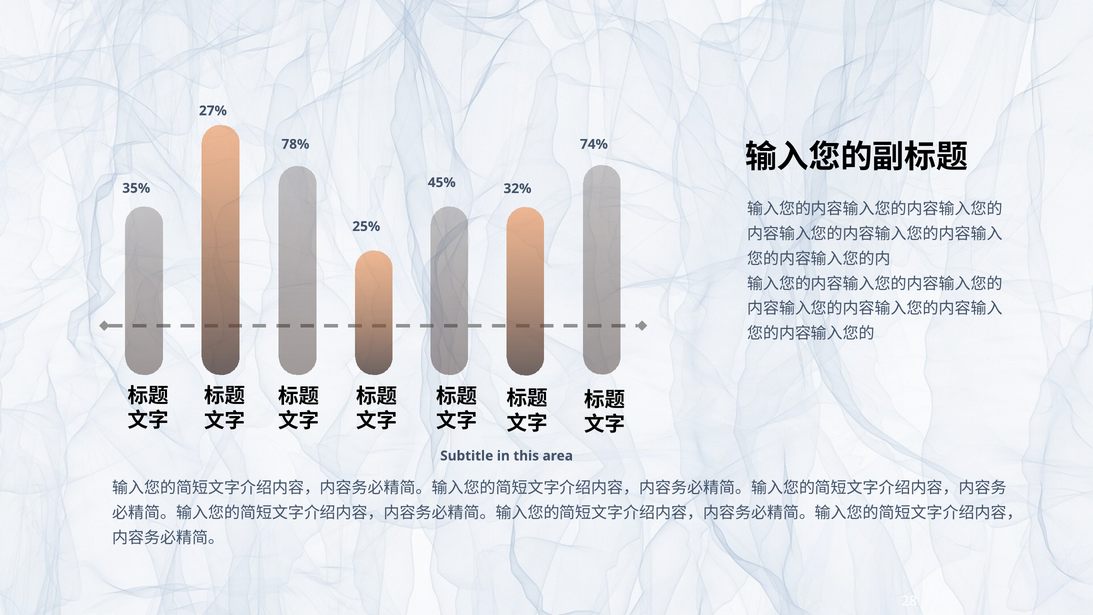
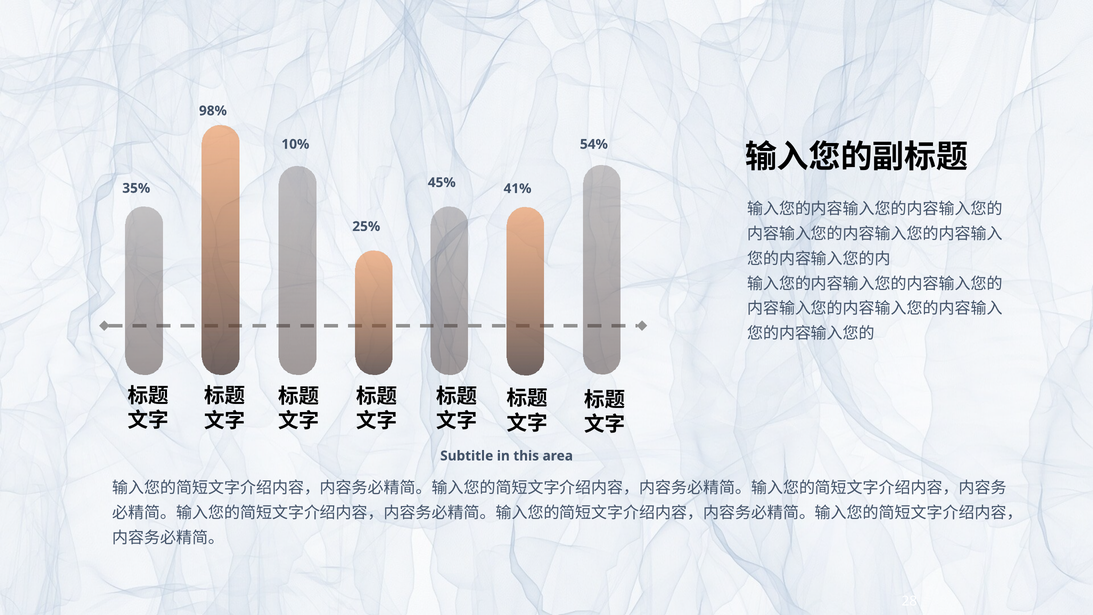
27%: 27% -> 98%
78%: 78% -> 10%
74%: 74% -> 54%
32%: 32% -> 41%
